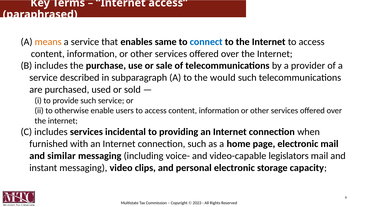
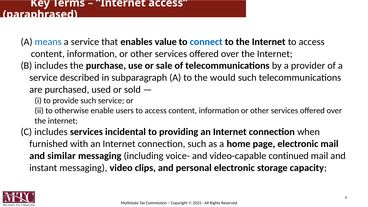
means colour: orange -> blue
same: same -> value
legislators: legislators -> continued
